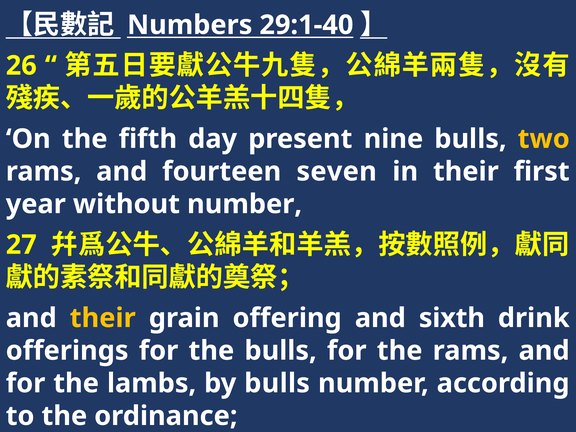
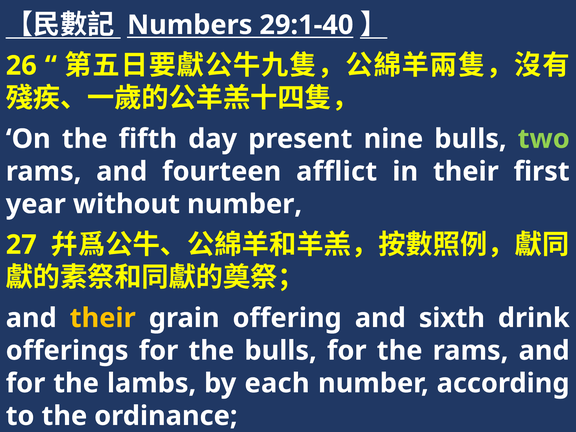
two colour: yellow -> light green
seven: seven -> afflict
by bulls: bulls -> each
